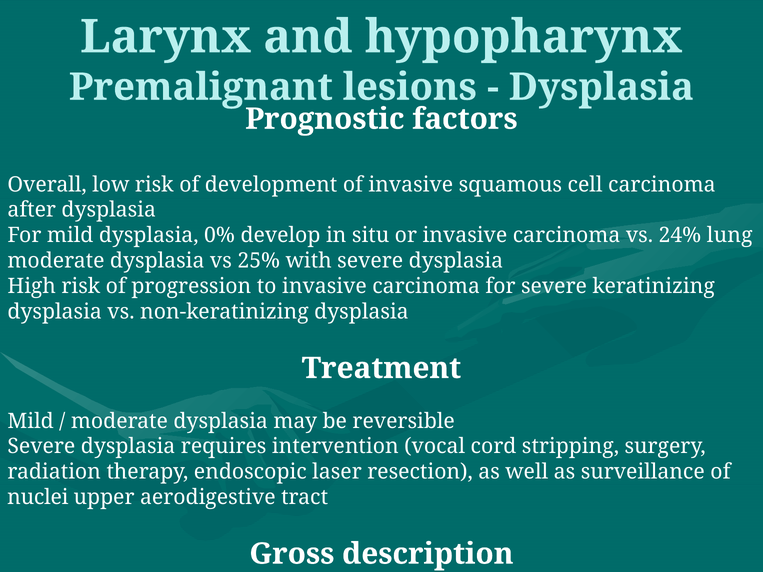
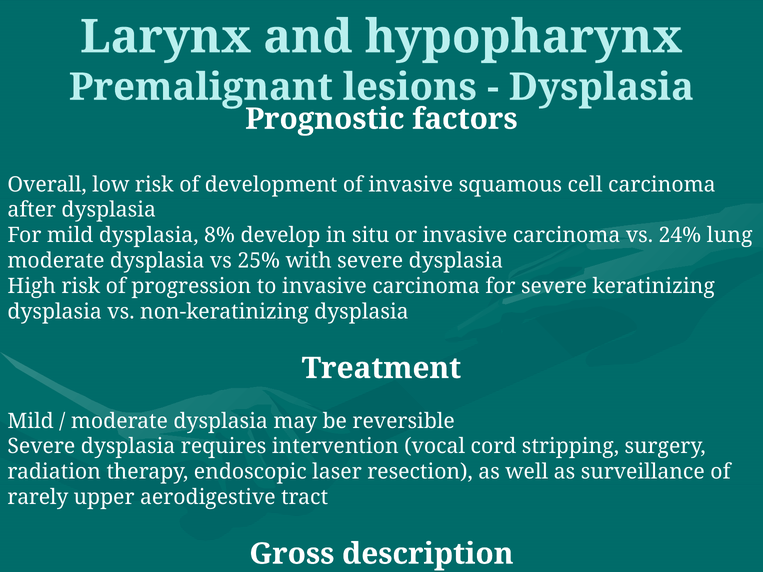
0%: 0% -> 8%
nuclei: nuclei -> rarely
